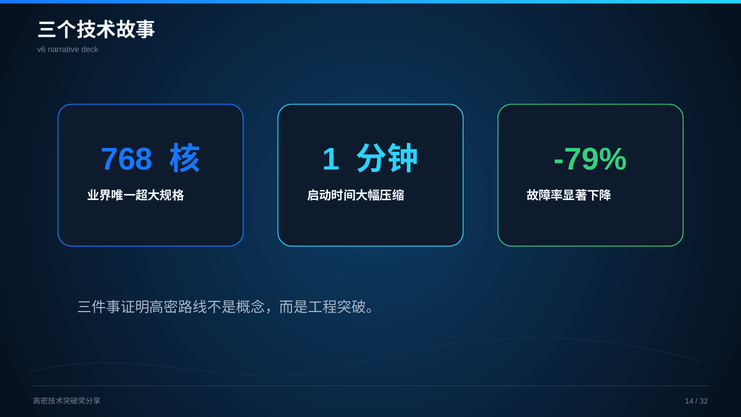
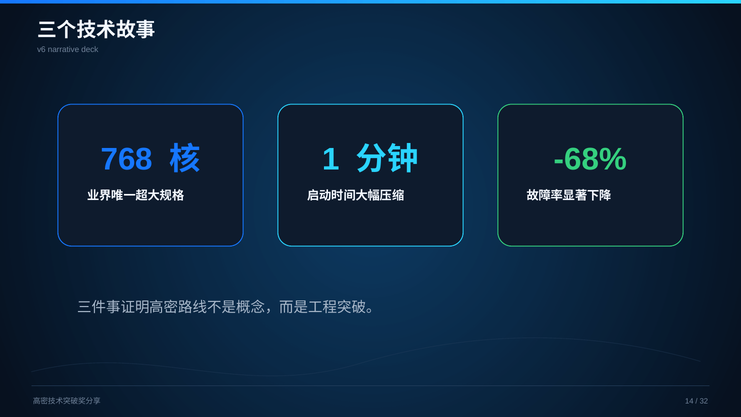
-79%: -79% -> -68%
